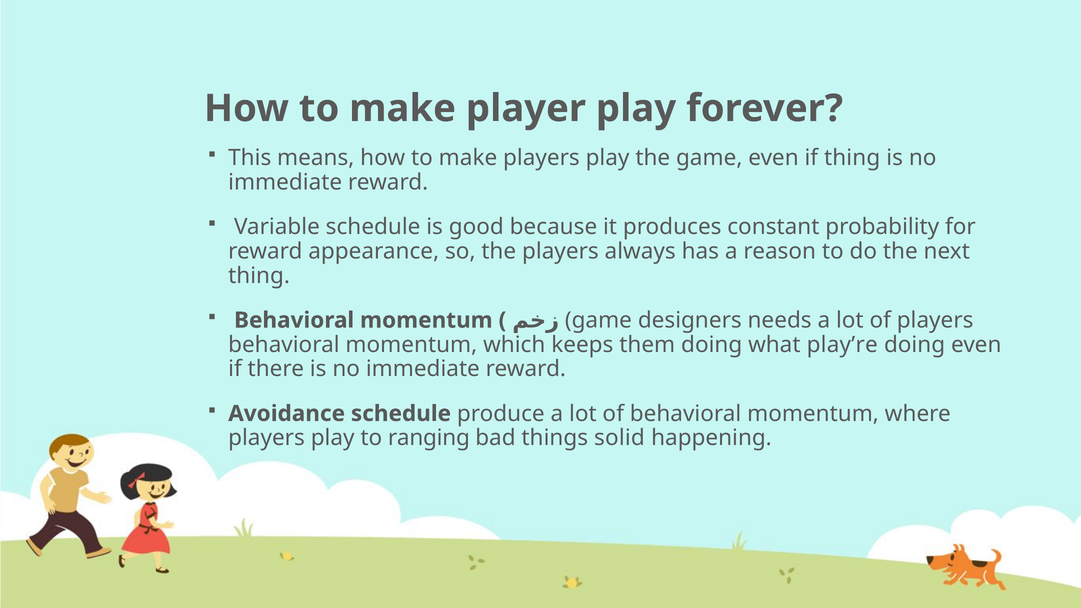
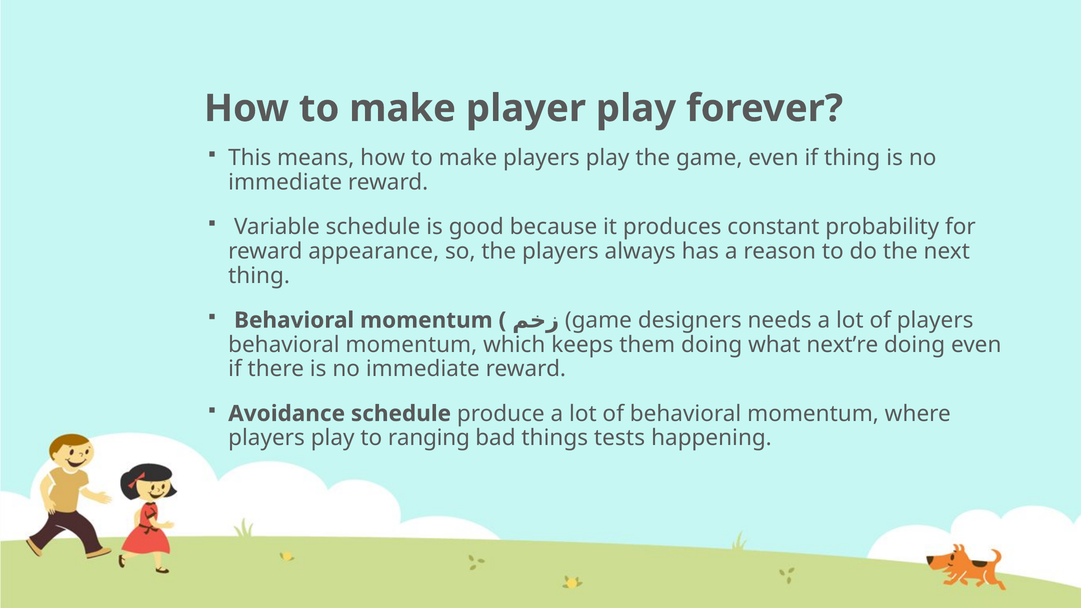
play’re: play’re -> next’re
solid: solid -> tests
